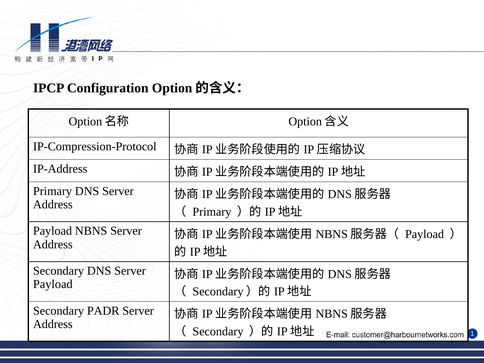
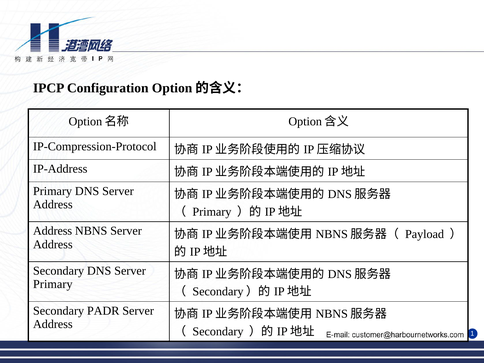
Payload at (53, 231): Payload -> Address
Payload at (53, 284): Payload -> Primary
